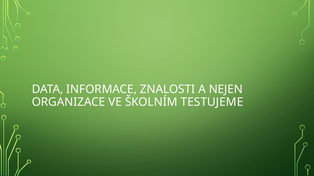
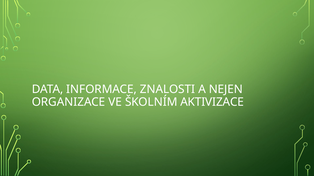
TESTUJEME: TESTUJEME -> AKTIVIZACE
